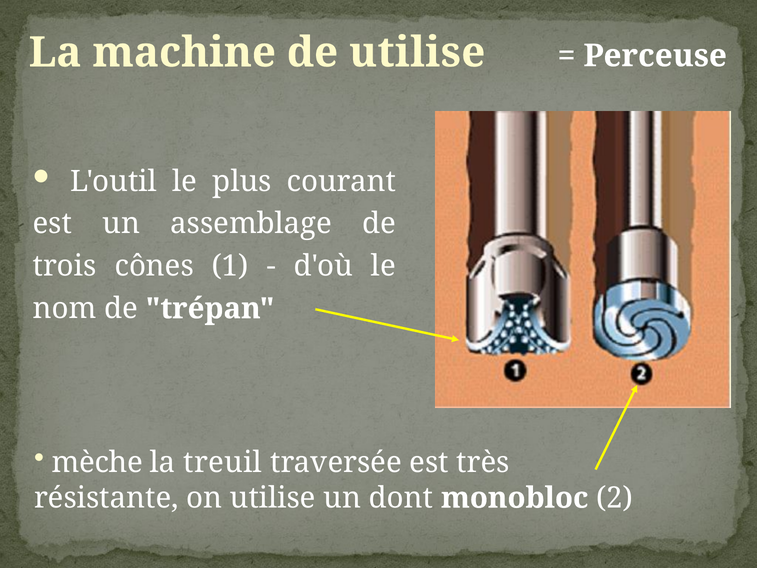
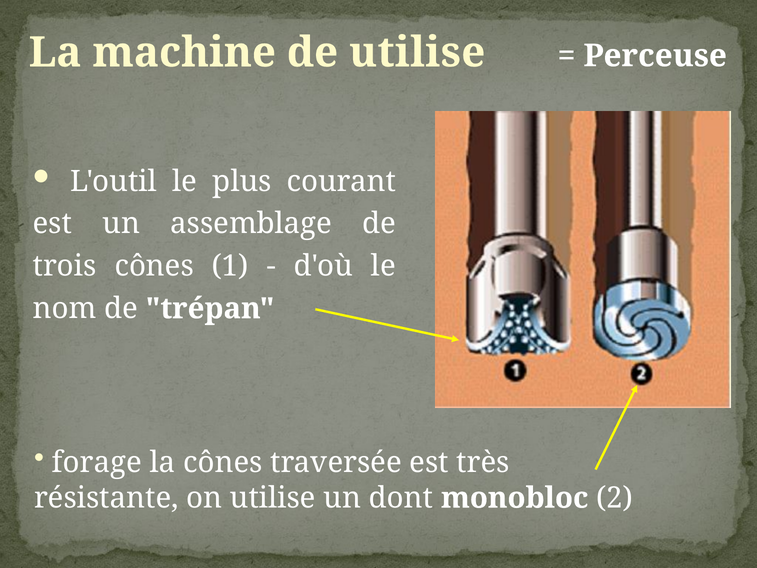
mèche: mèche -> forage
la treuil: treuil -> cônes
